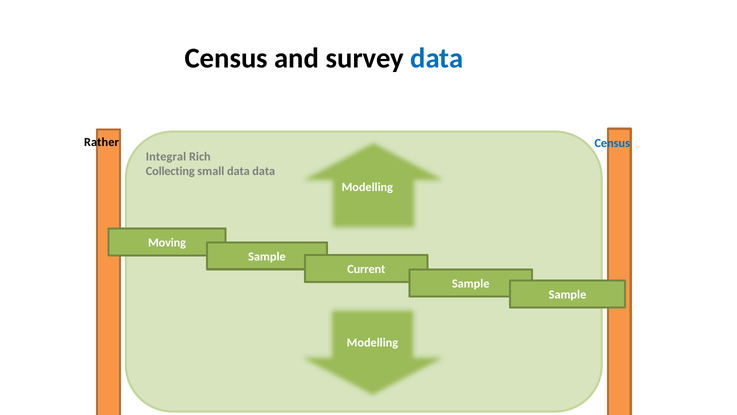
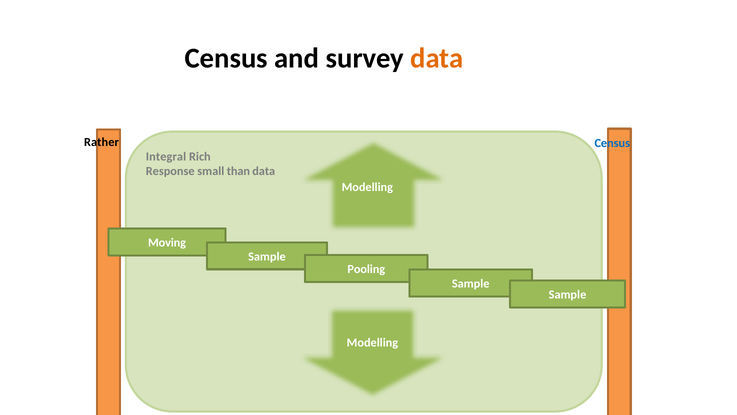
data at (437, 58) colour: blue -> orange
Collecting: Collecting -> Response
small data: data -> than
Current: Current -> Pooling
